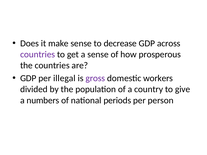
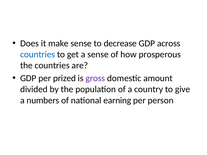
countries at (38, 54) colour: purple -> blue
illegal: illegal -> prized
workers: workers -> amount
periods: periods -> earning
